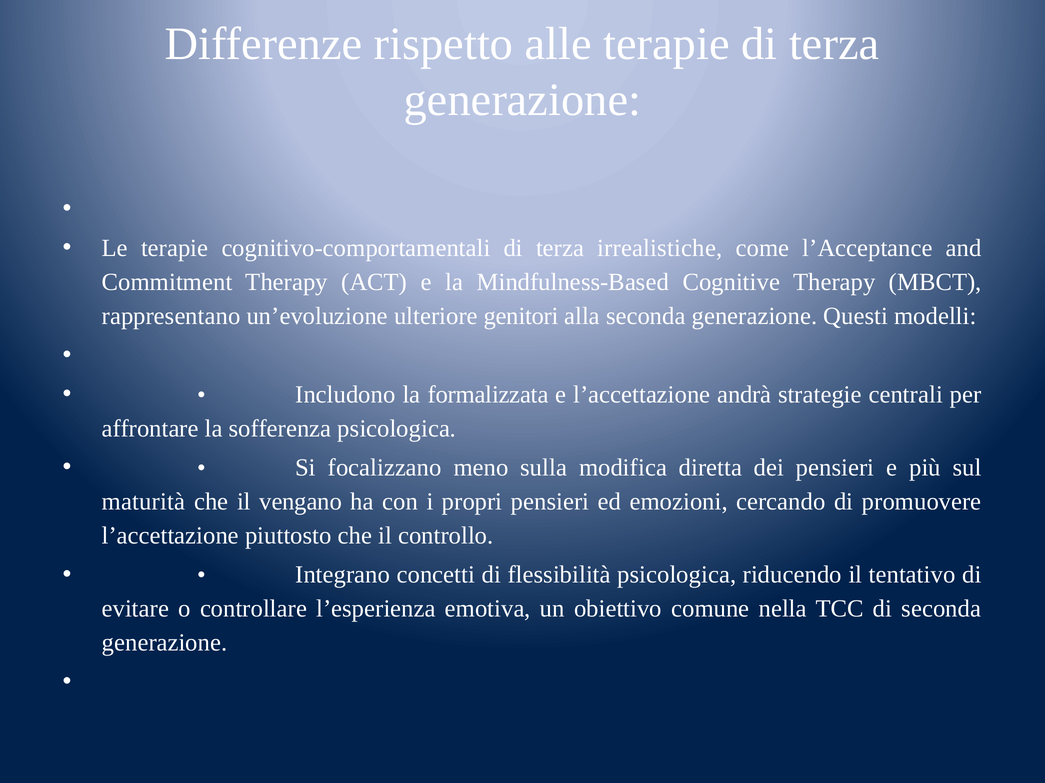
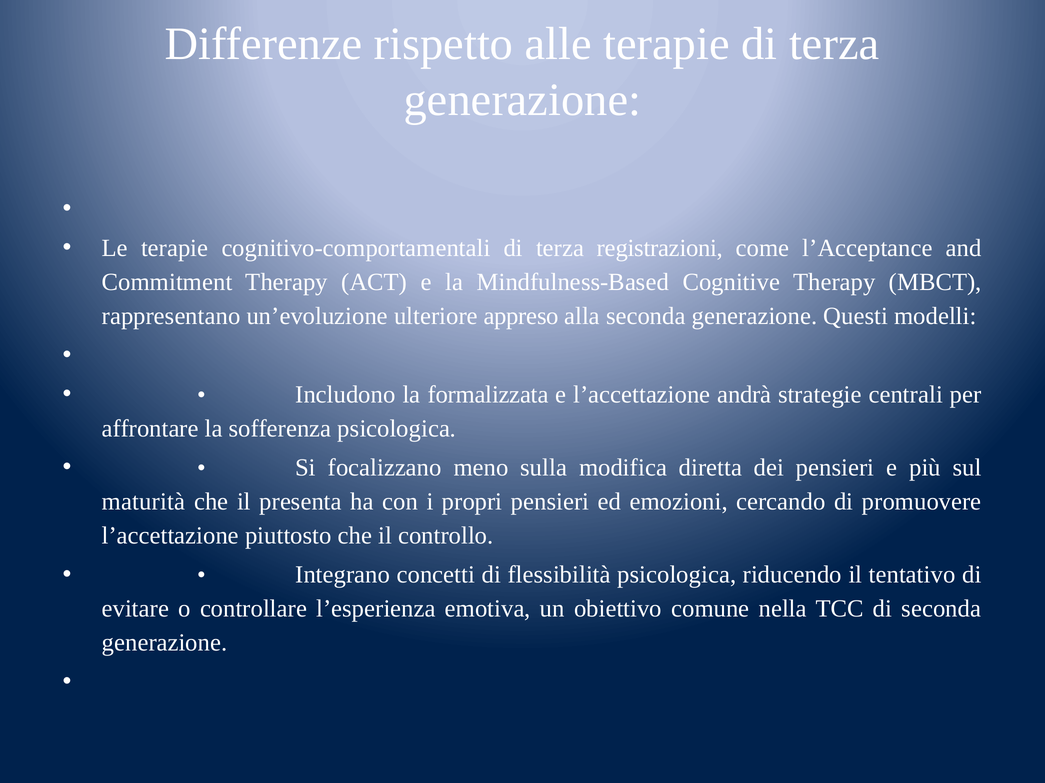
irrealistiche: irrealistiche -> registrazioni
genitori: genitori -> appreso
vengano: vengano -> presenta
